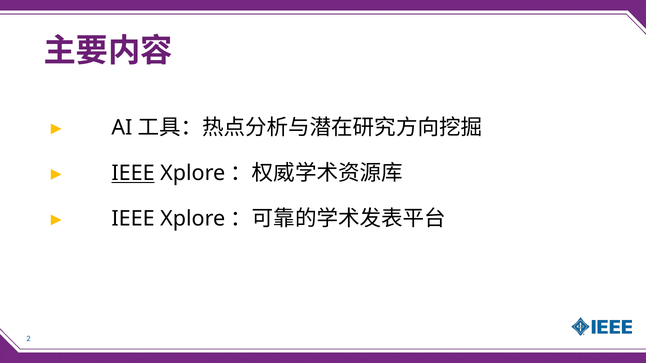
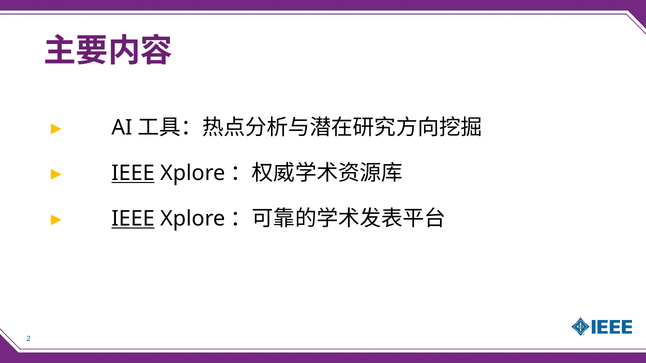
IEEE at (133, 219) underline: none -> present
